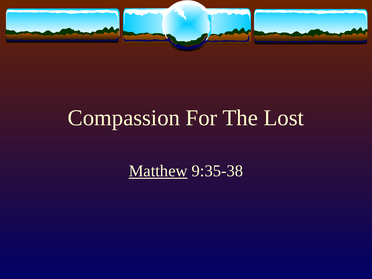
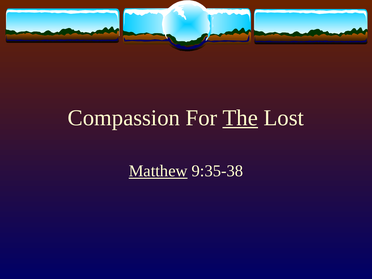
The underline: none -> present
